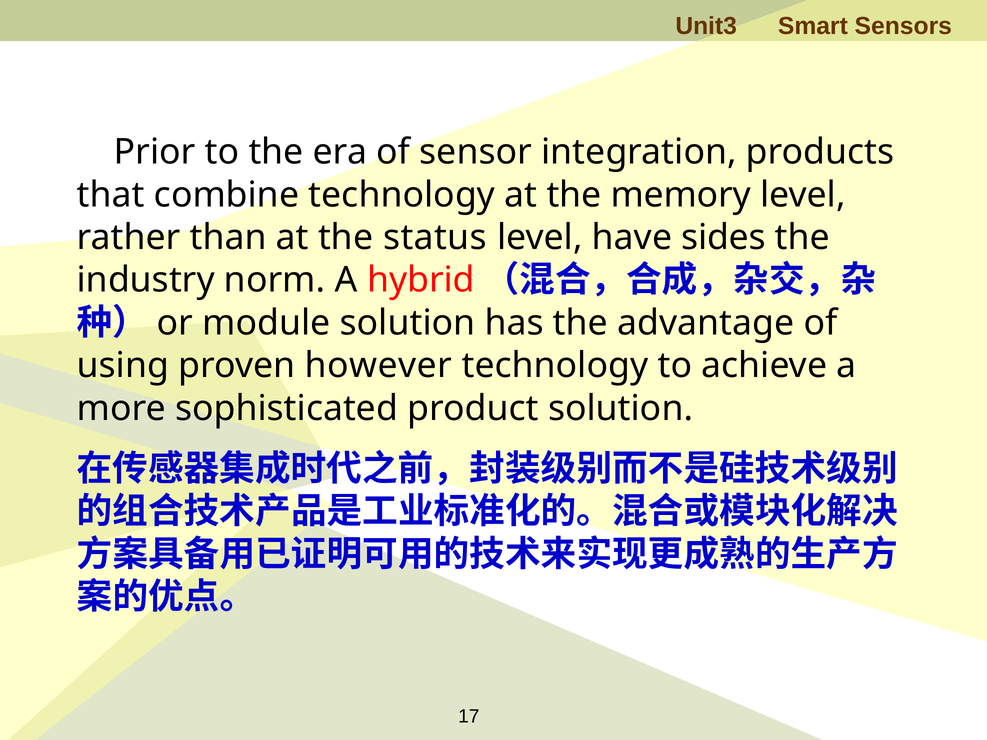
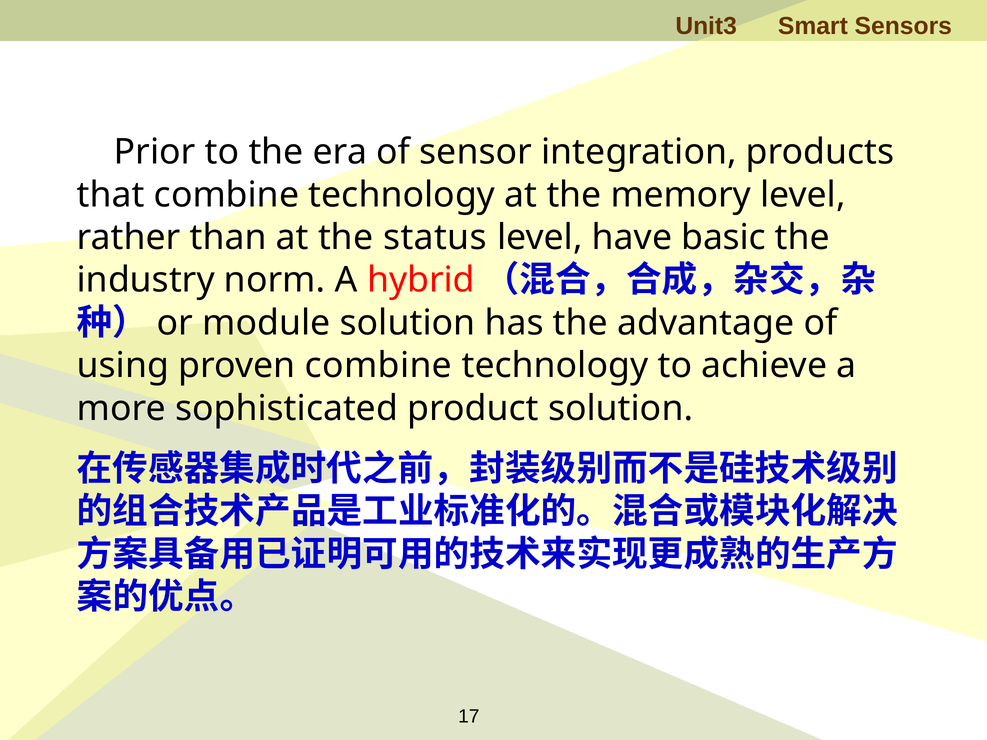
sides: sides -> basic
proven however: however -> combine
